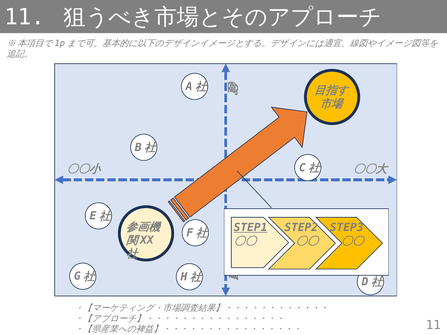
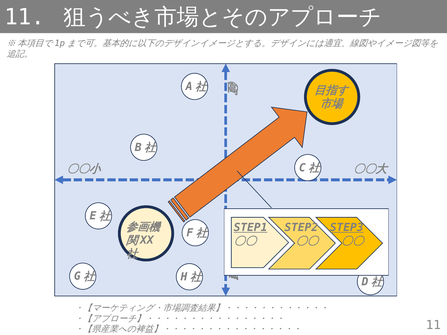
STEP3 underline: none -> present
